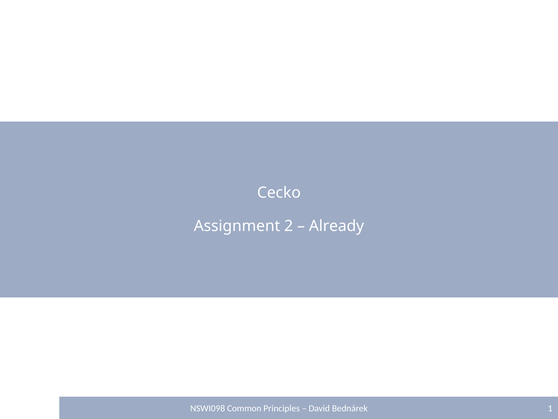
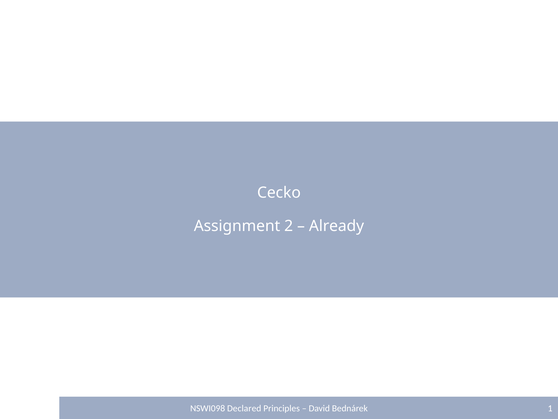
Common: Common -> Declared
